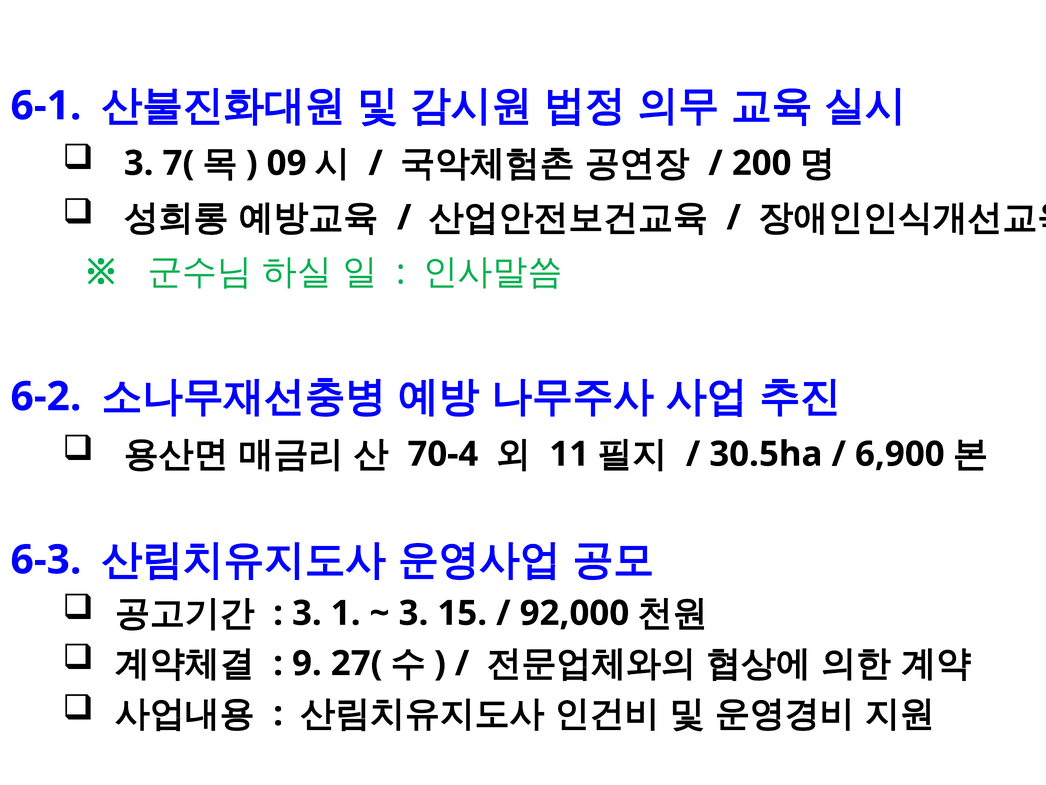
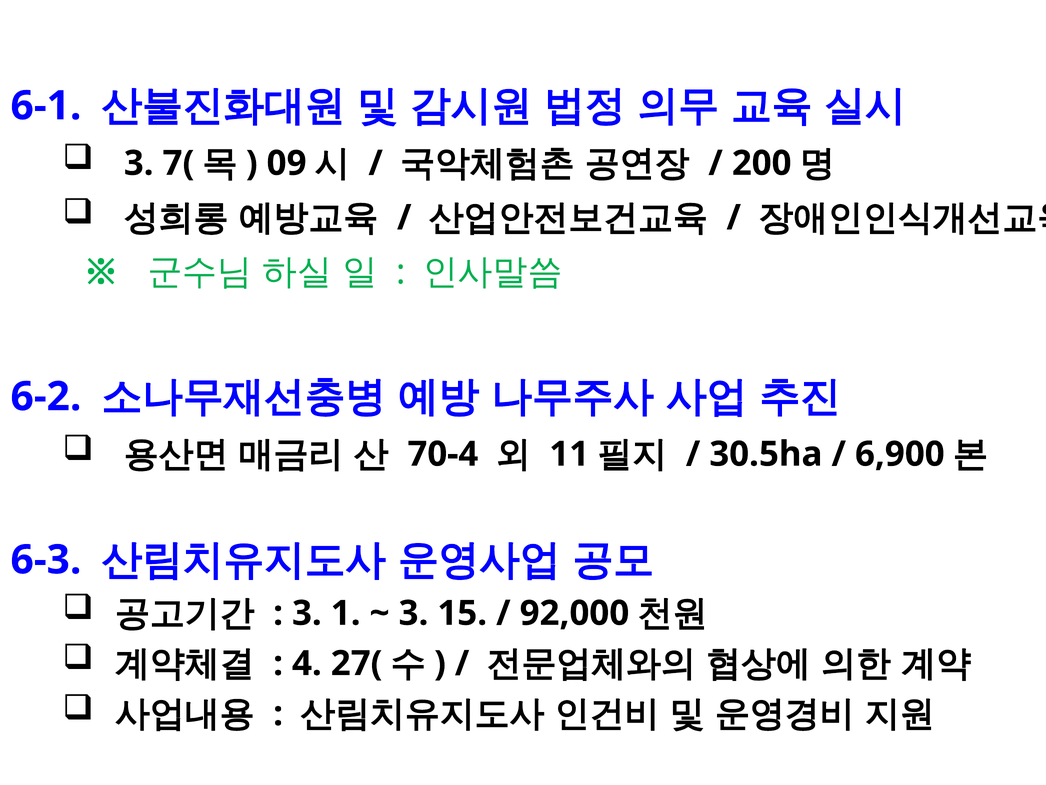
9: 9 -> 4
